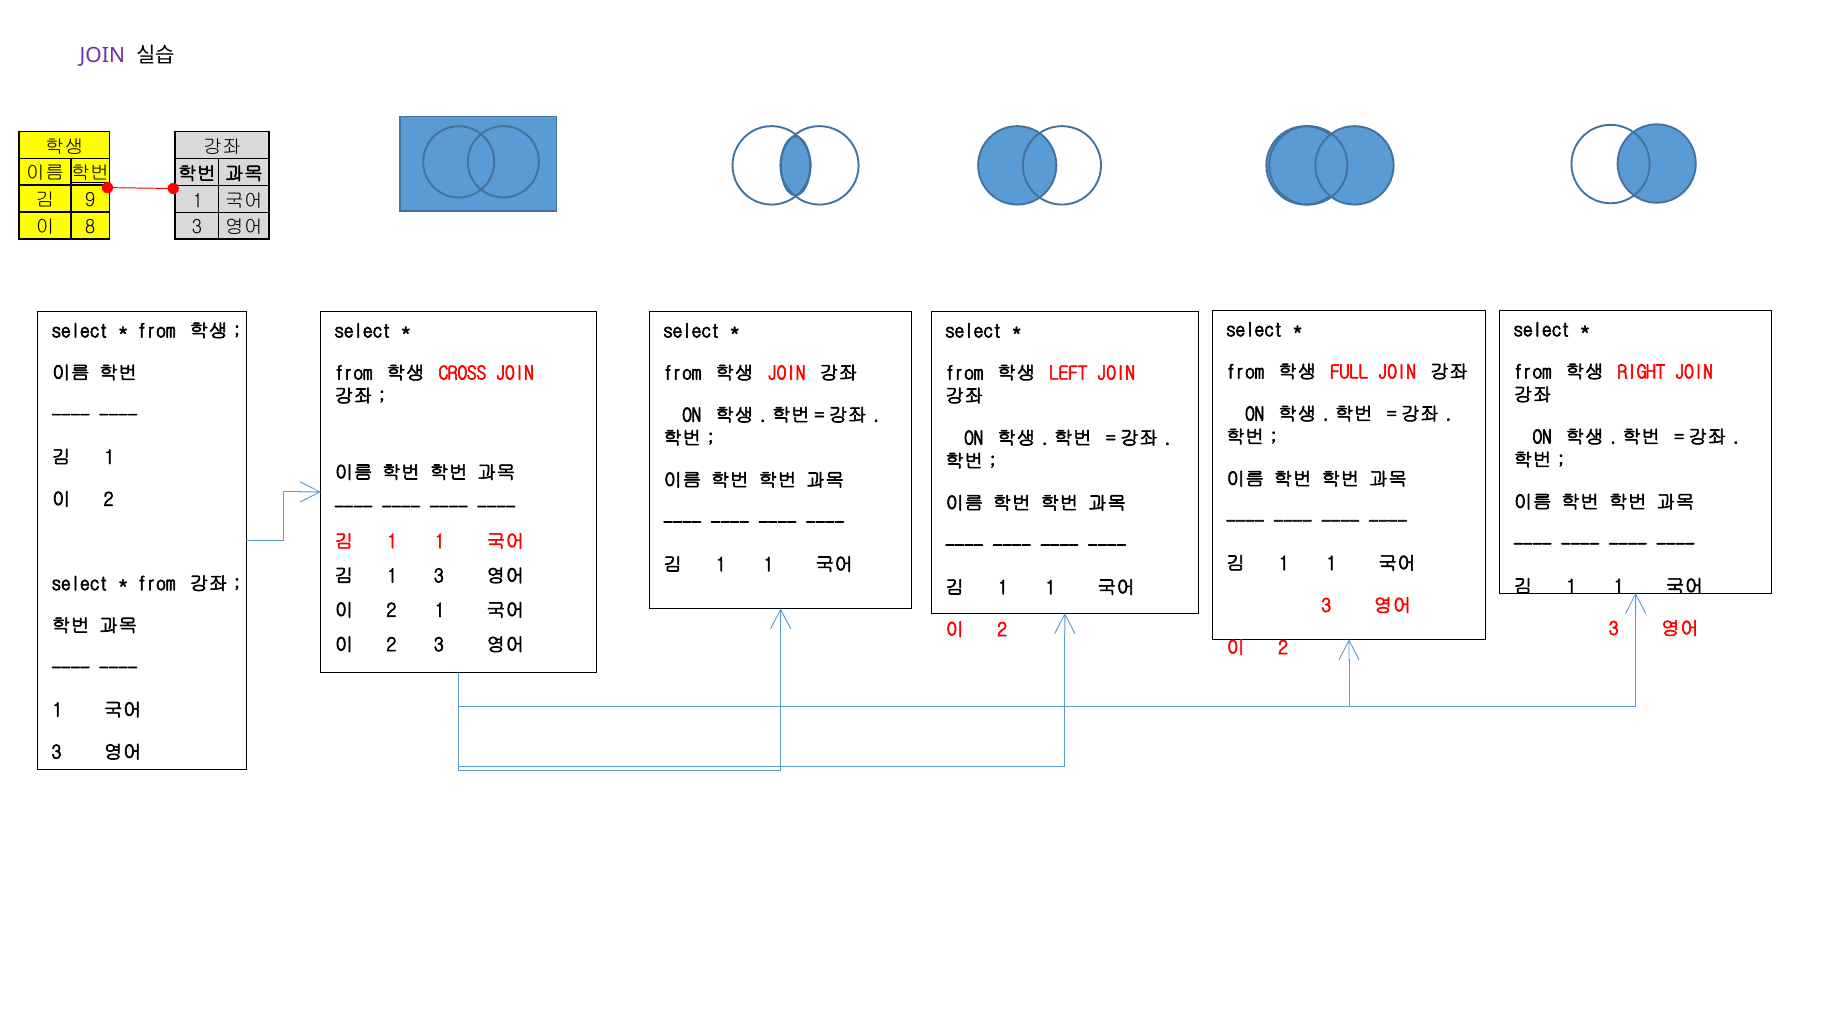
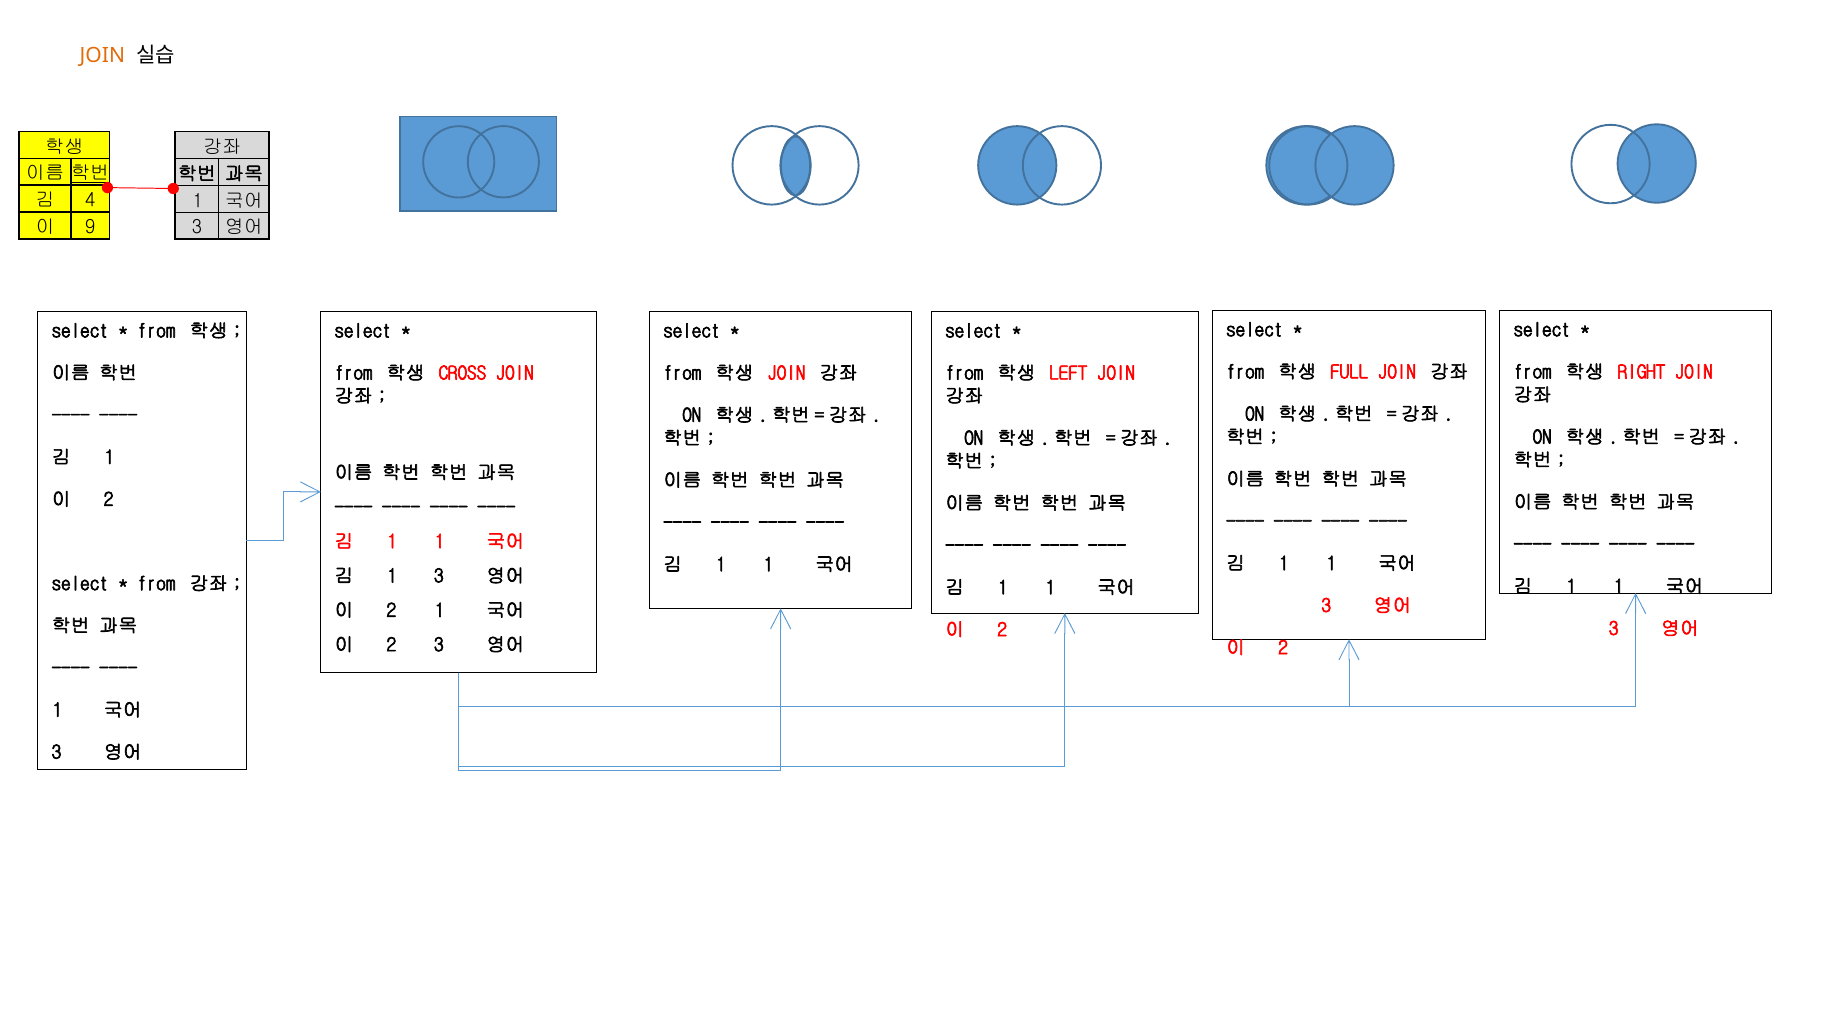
JOIN at (102, 55) colour: purple -> orange
9: 9 -> 4
8: 8 -> 9
